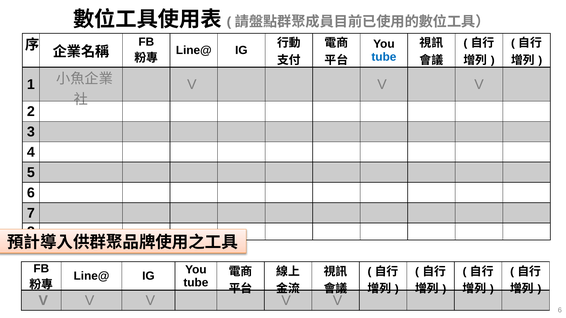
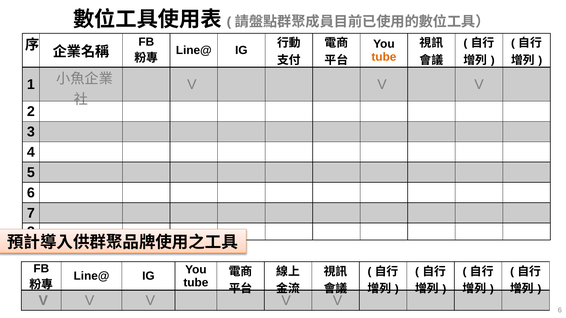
tube at (384, 57) colour: blue -> orange
